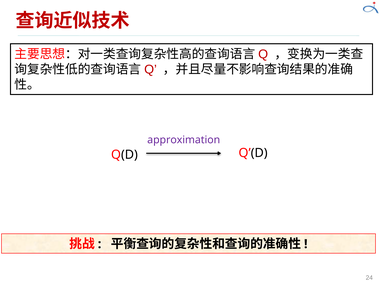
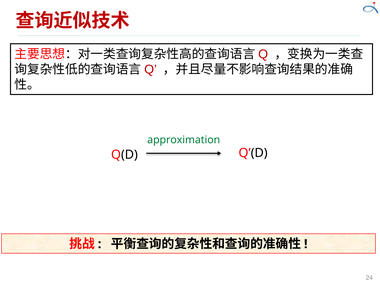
approximation colour: purple -> green
